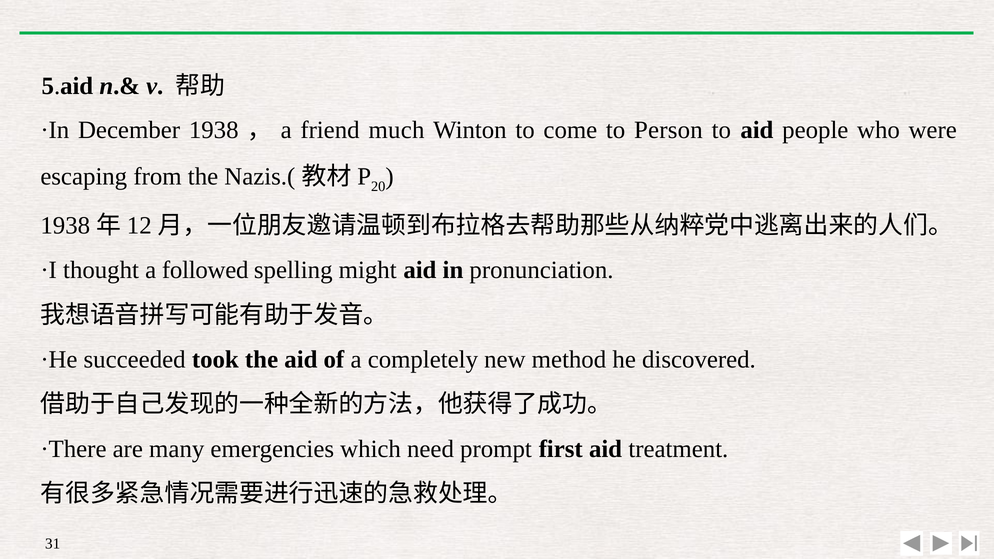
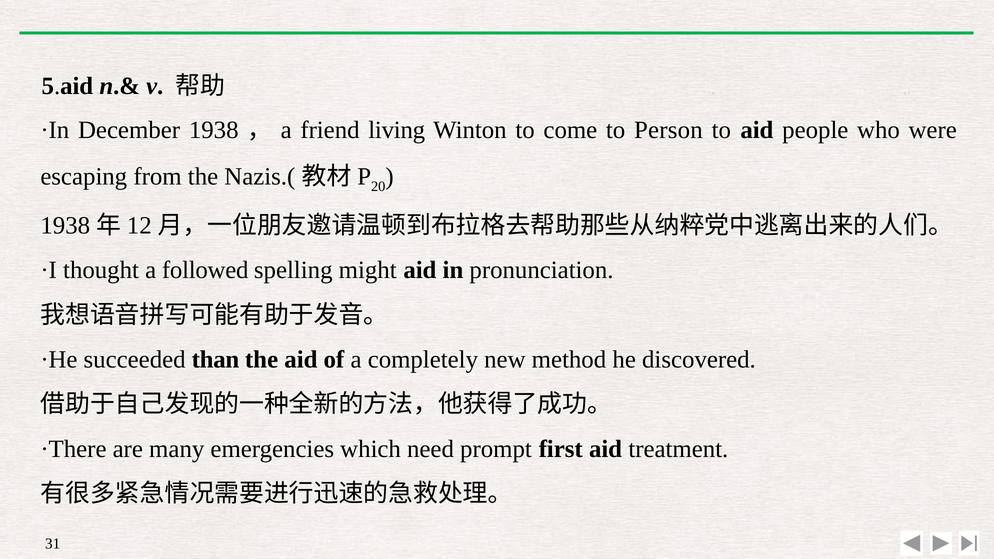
much: much -> living
took: took -> than
